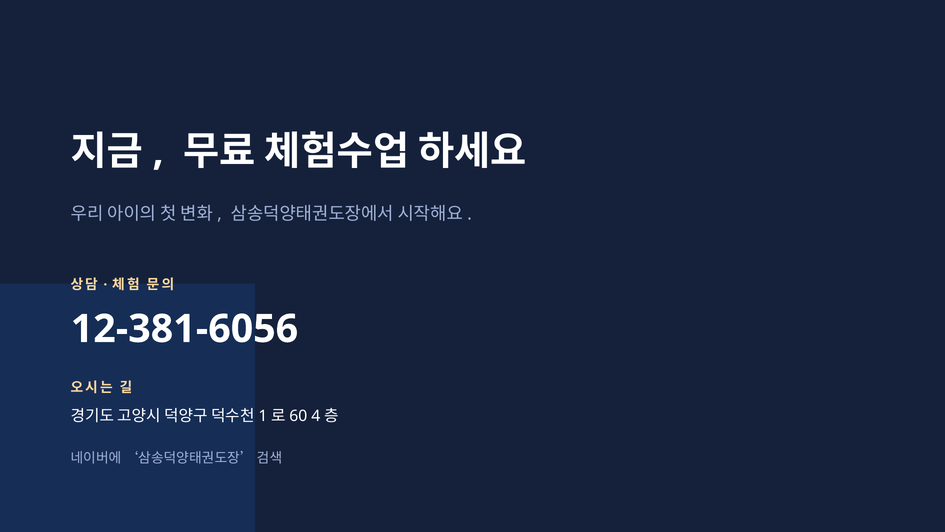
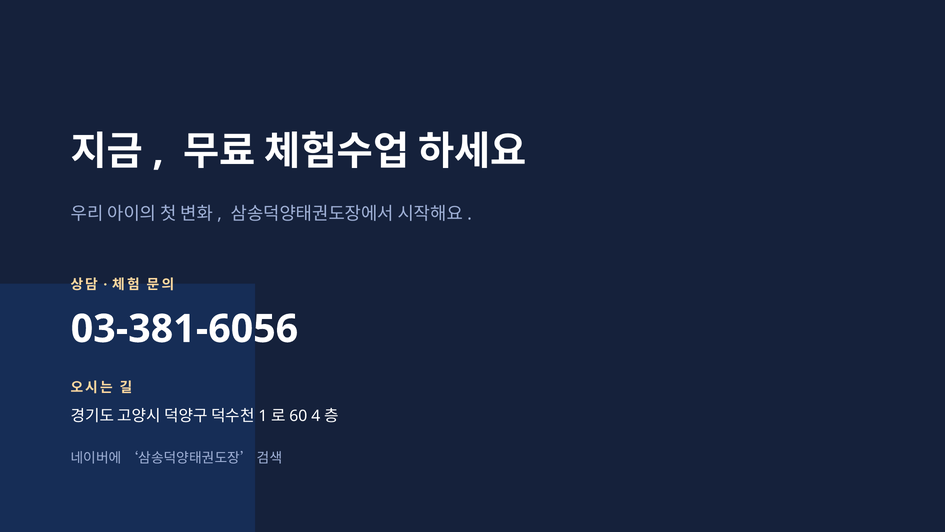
12-381-6056: 12-381-6056 -> 03-381-6056
